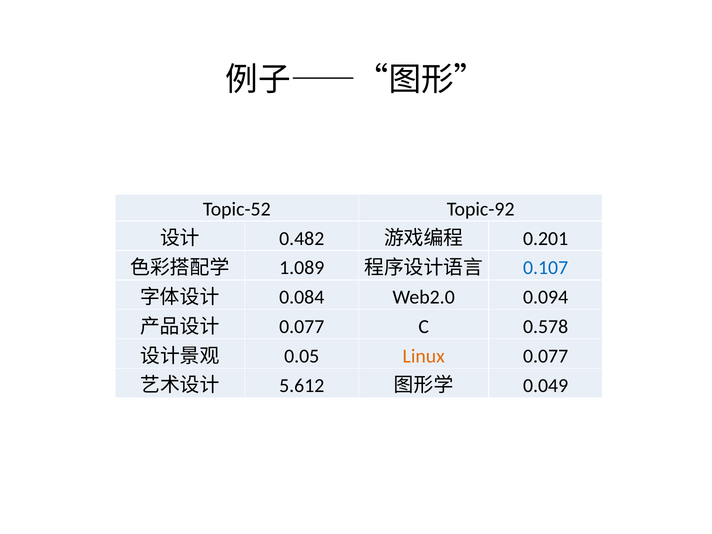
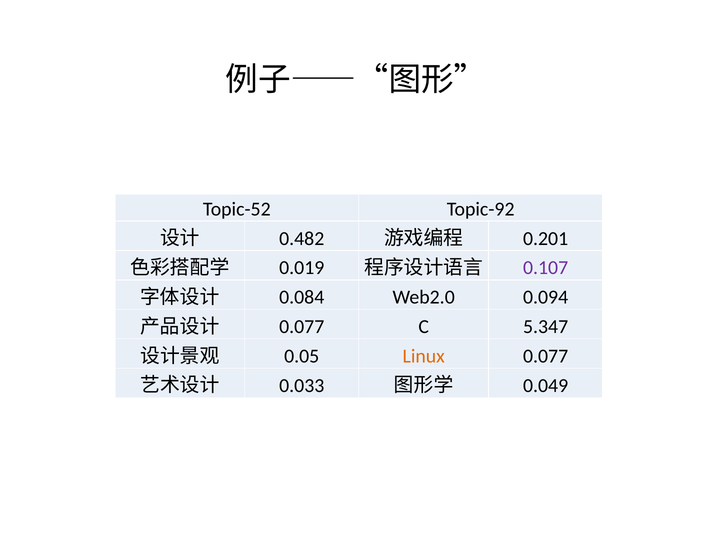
1.089: 1.089 -> 0.019
0.107 colour: blue -> purple
0.578: 0.578 -> 5.347
5.612: 5.612 -> 0.033
